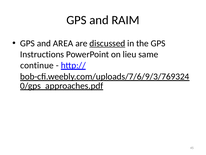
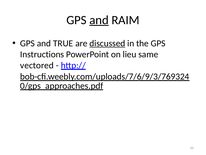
and at (99, 20) underline: none -> present
AREA: AREA -> TRUE
continue: continue -> vectored
